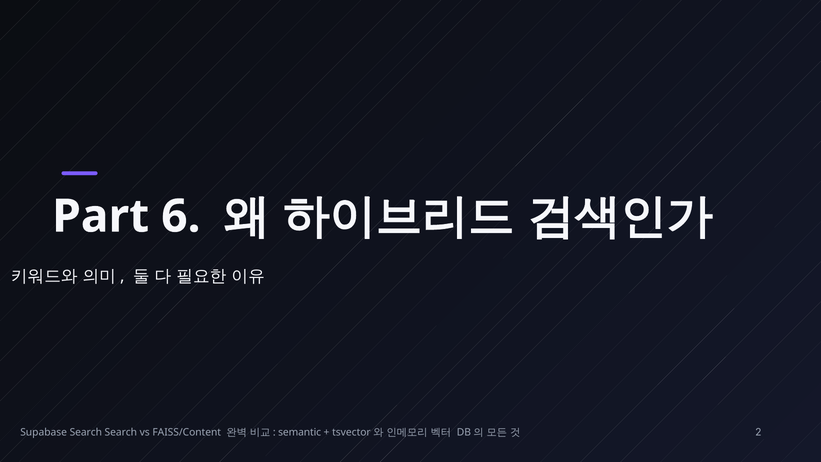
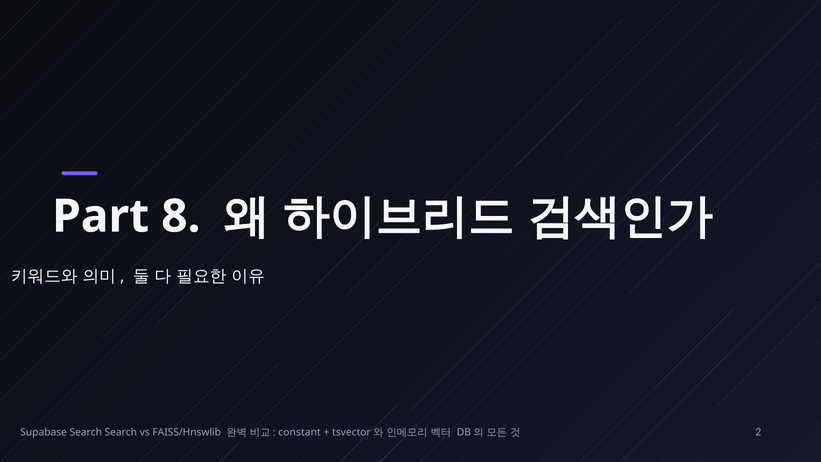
6: 6 -> 8
FAISS/Content: FAISS/Content -> FAISS/Hnswlib
semantic: semantic -> constant
